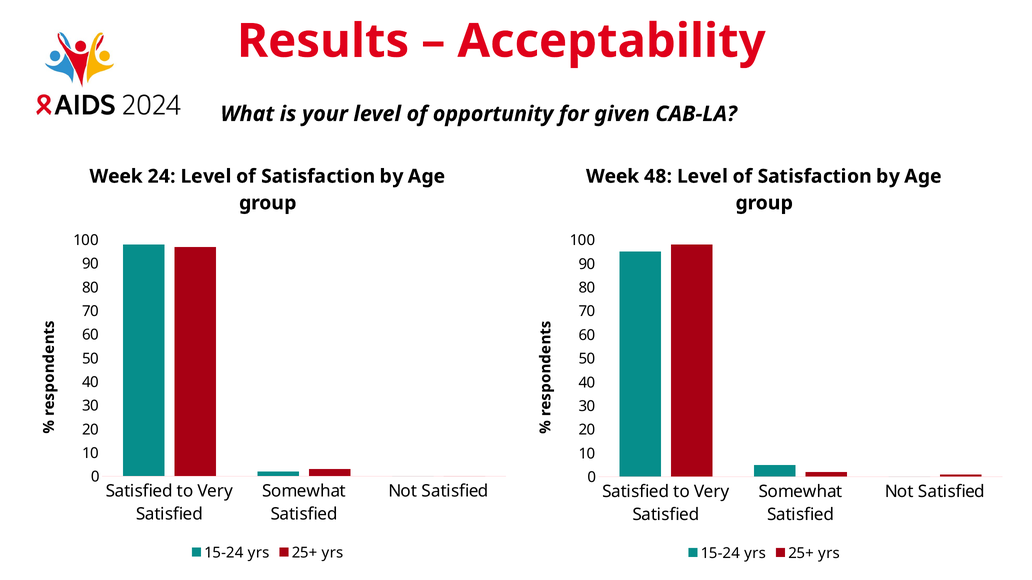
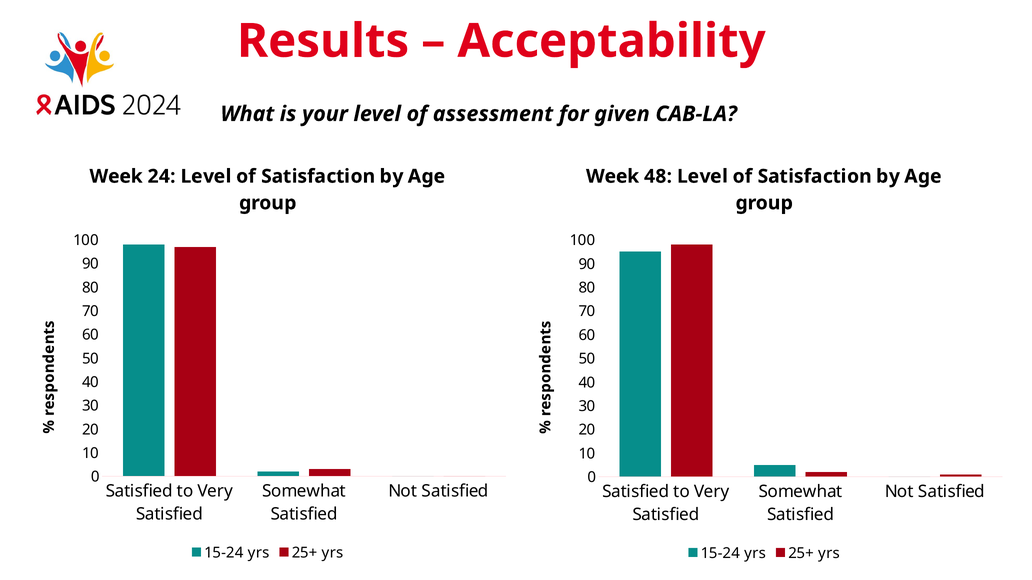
opportunity: opportunity -> assessment
